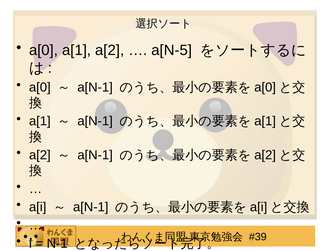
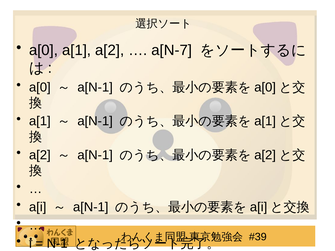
a[N-5: a[N-5 -> a[N-7
